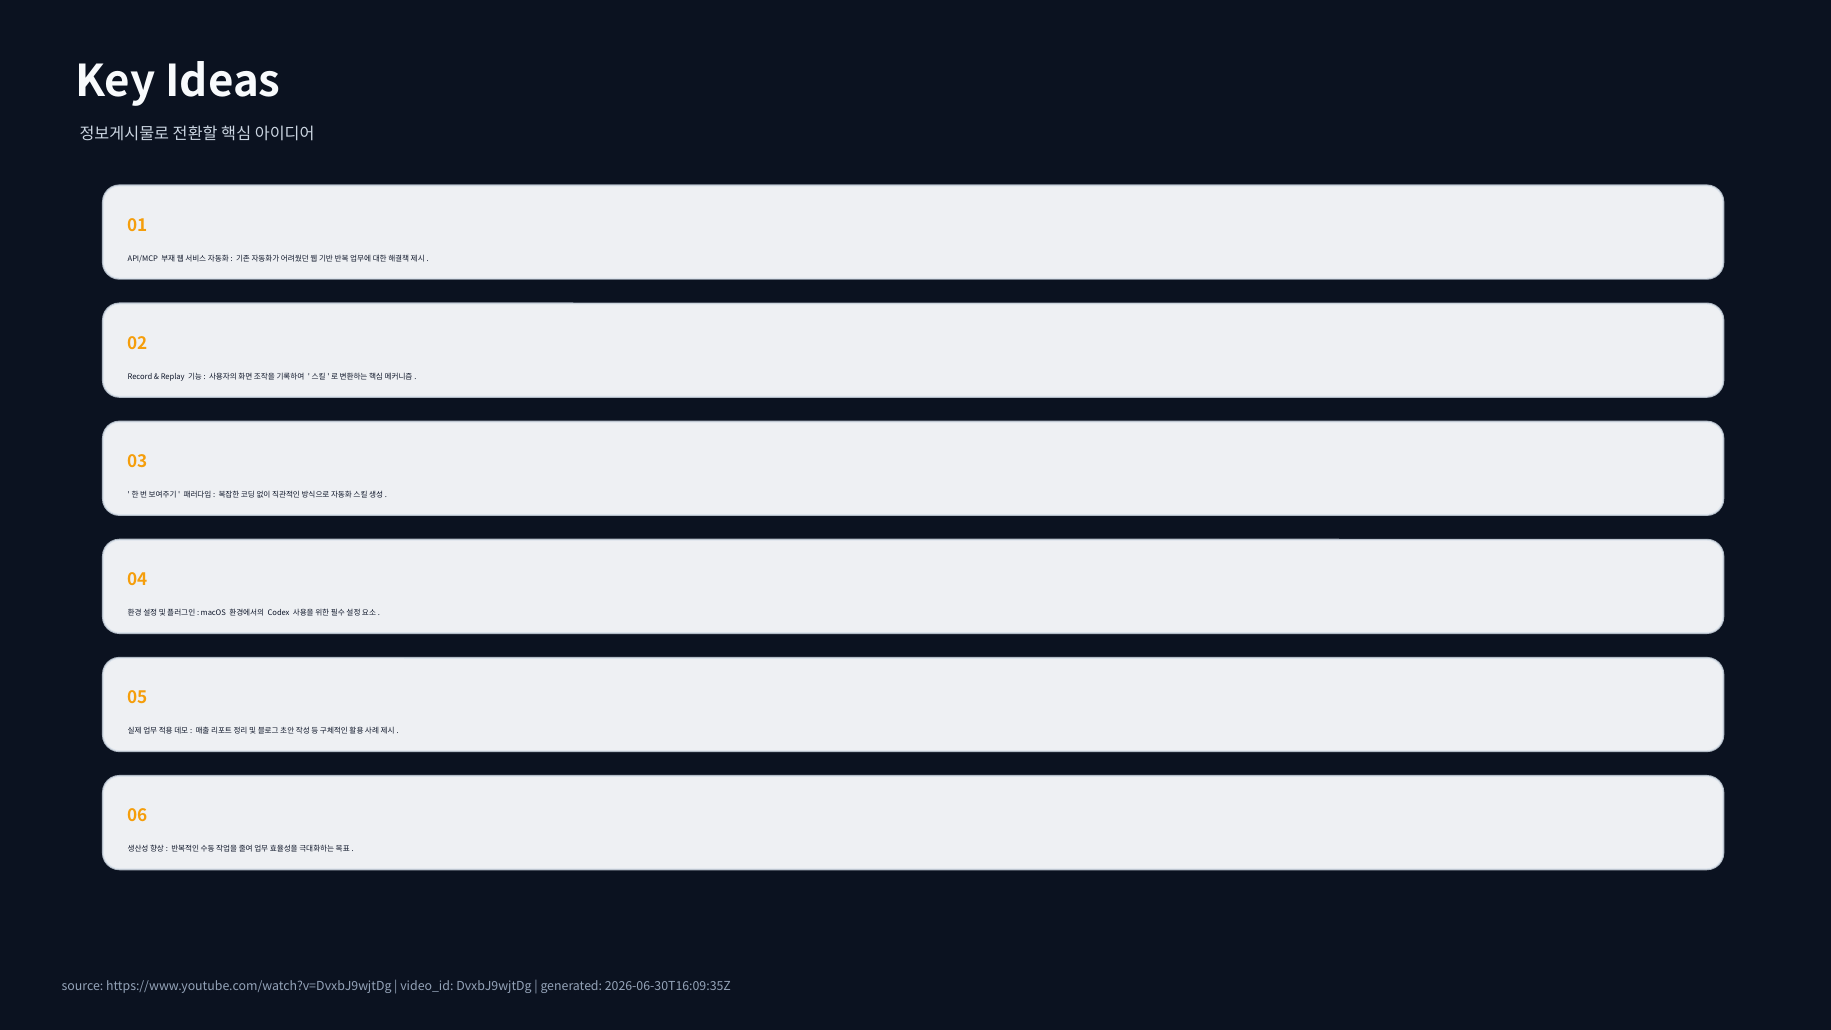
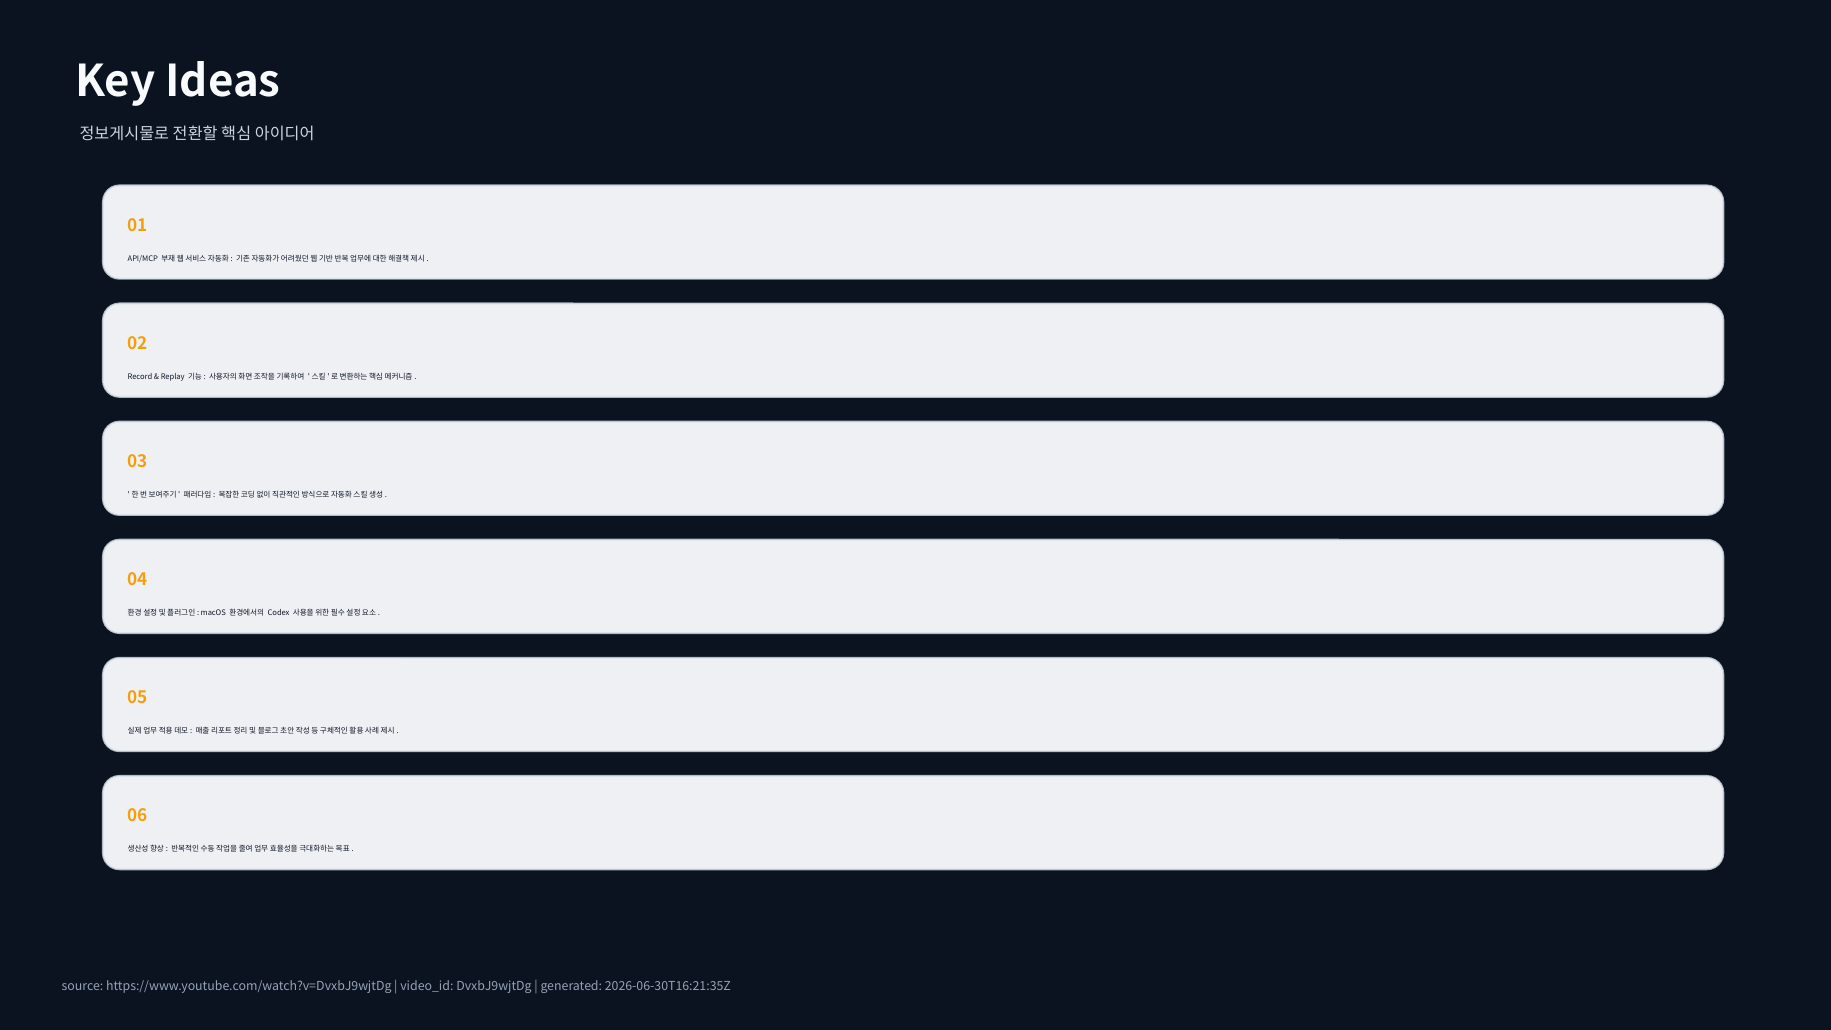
2026-06-30T16:09:35Z: 2026-06-30T16:09:35Z -> 2026-06-30T16:21:35Z
